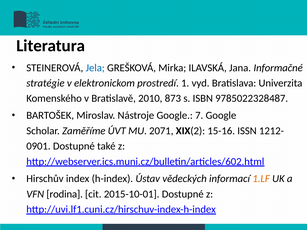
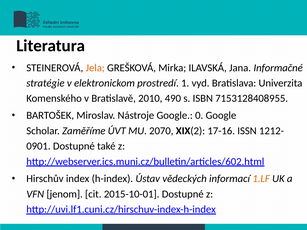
Jela colour: blue -> orange
873: 873 -> 490
9785022328487: 9785022328487 -> 7153128408955
7: 7 -> 0
2071: 2071 -> 2070
15-16: 15-16 -> 17-16
rodina: rodina -> jenom
